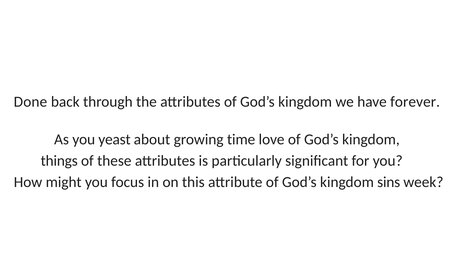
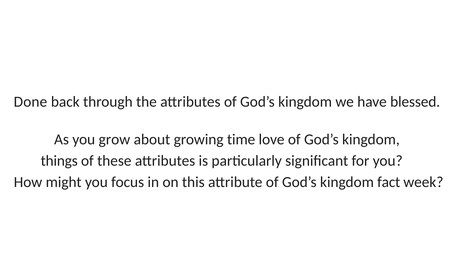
forever: forever -> blessed
yeast: yeast -> grow
sins: sins -> fact
